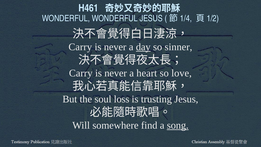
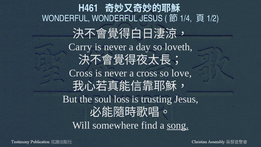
day underline: present -> none
sinner: sinner -> loveth
Carry at (81, 73): Carry -> Cross
a heart: heart -> cross
